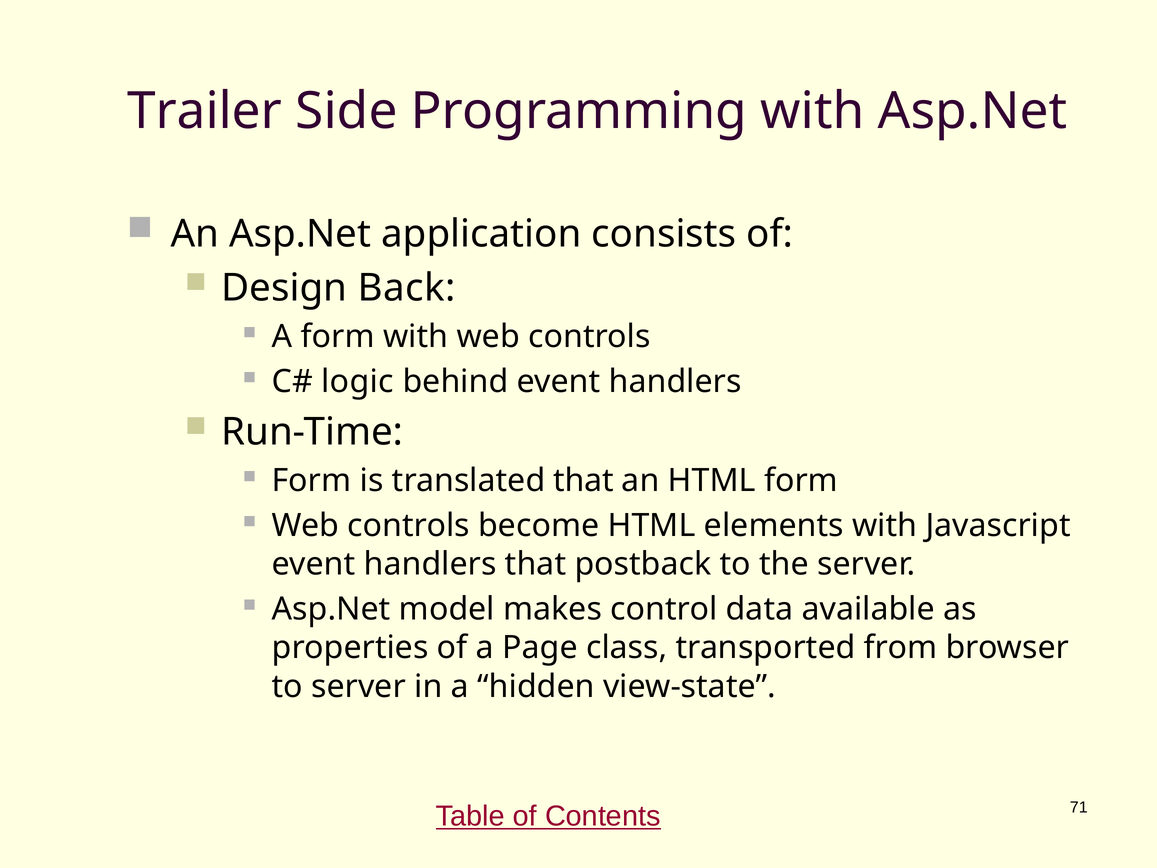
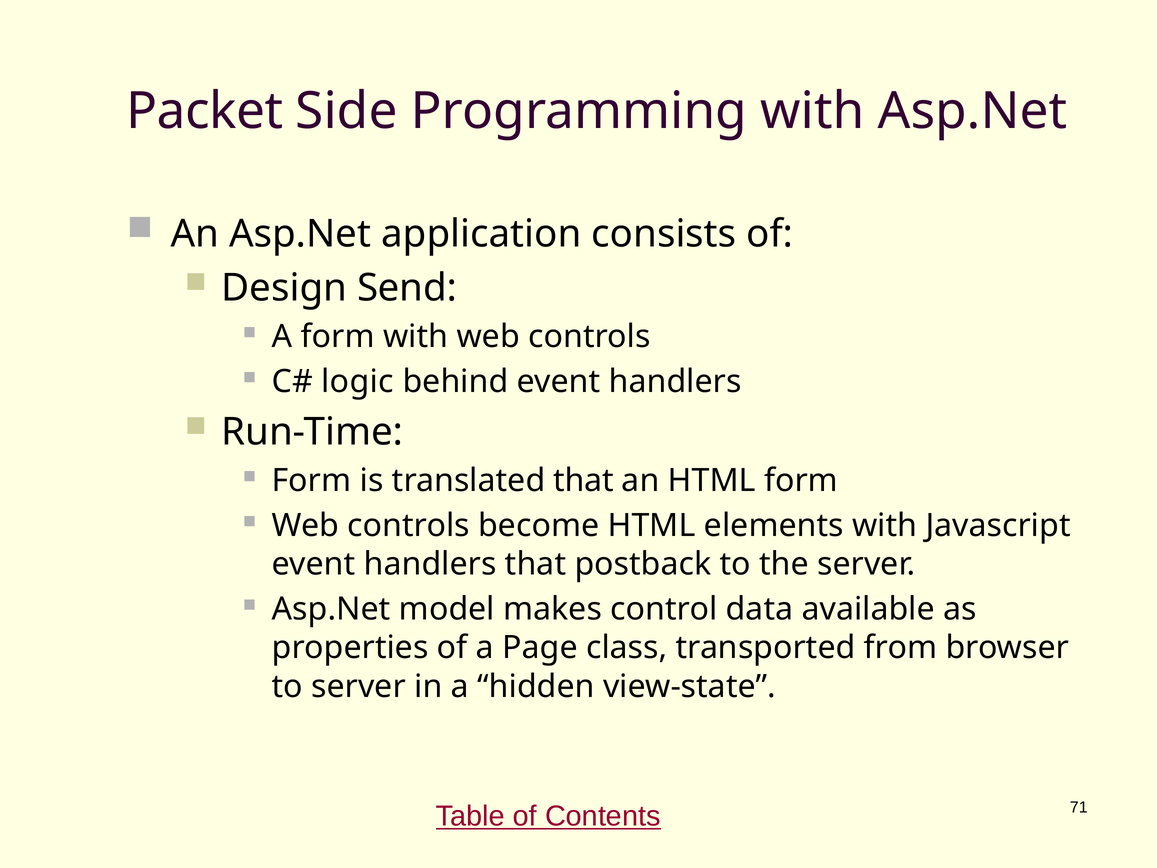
Trailer: Trailer -> Packet
Back: Back -> Send
